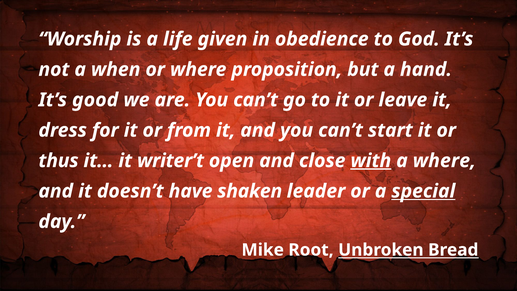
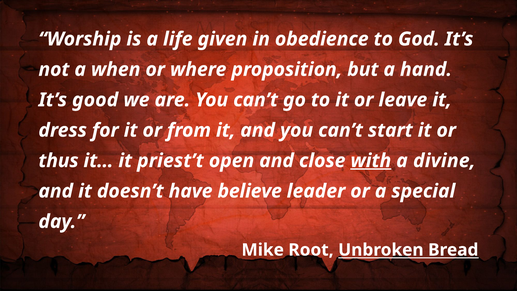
writer’t: writer’t -> priest’t
a where: where -> divine
shaken: shaken -> believe
special underline: present -> none
